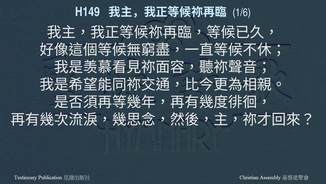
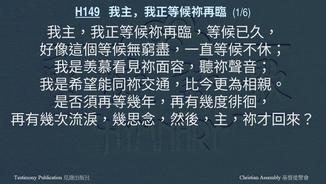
H149 underline: none -> present
